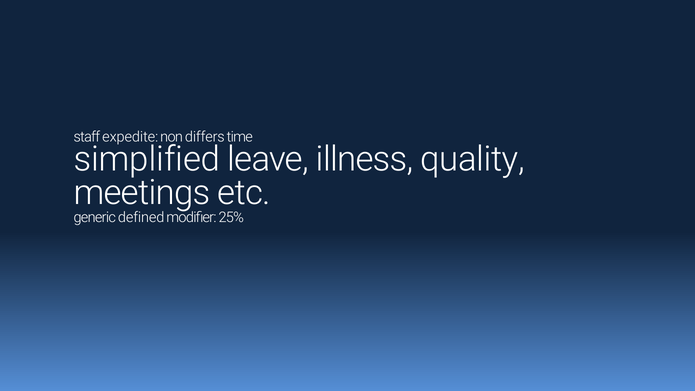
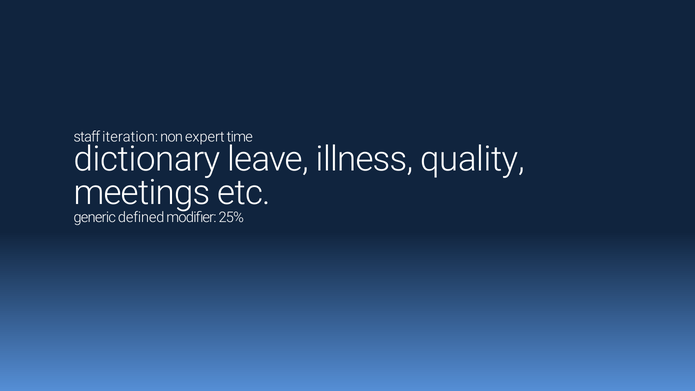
expedite: expedite -> iteration
differs: differs -> expert
simplified: simplified -> dictionary
